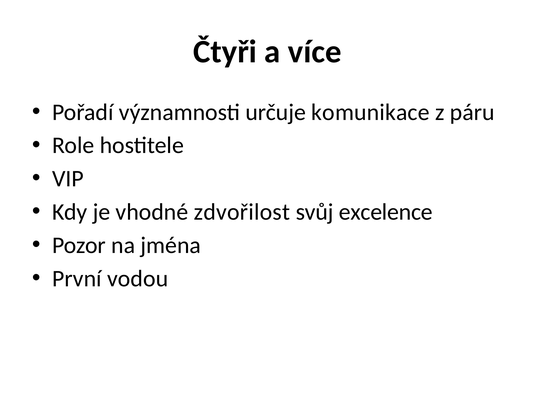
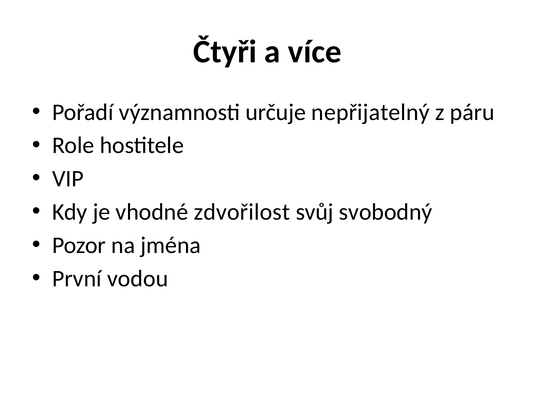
komunikace: komunikace -> nepřijatelný
excelence: excelence -> svobodný
